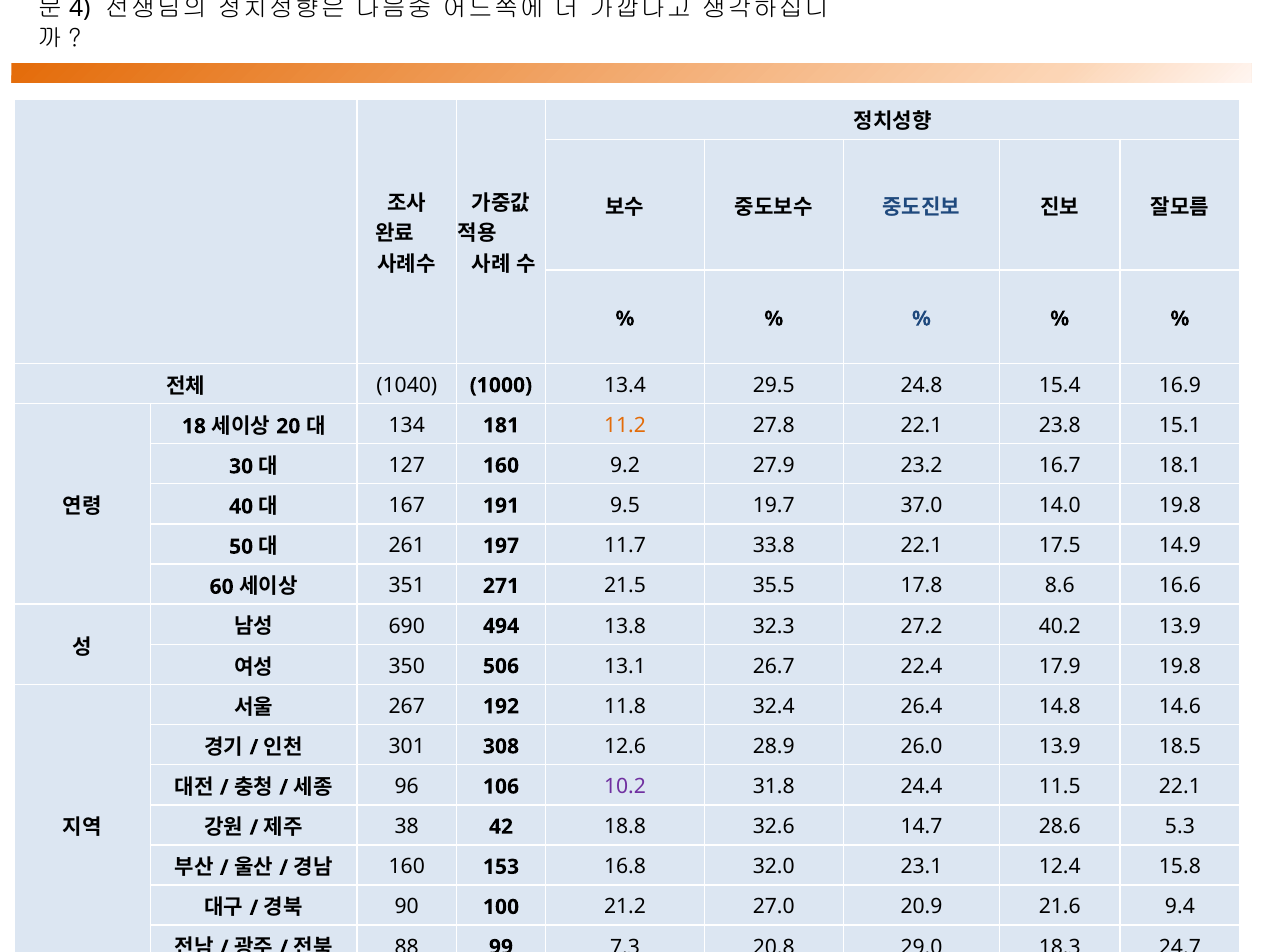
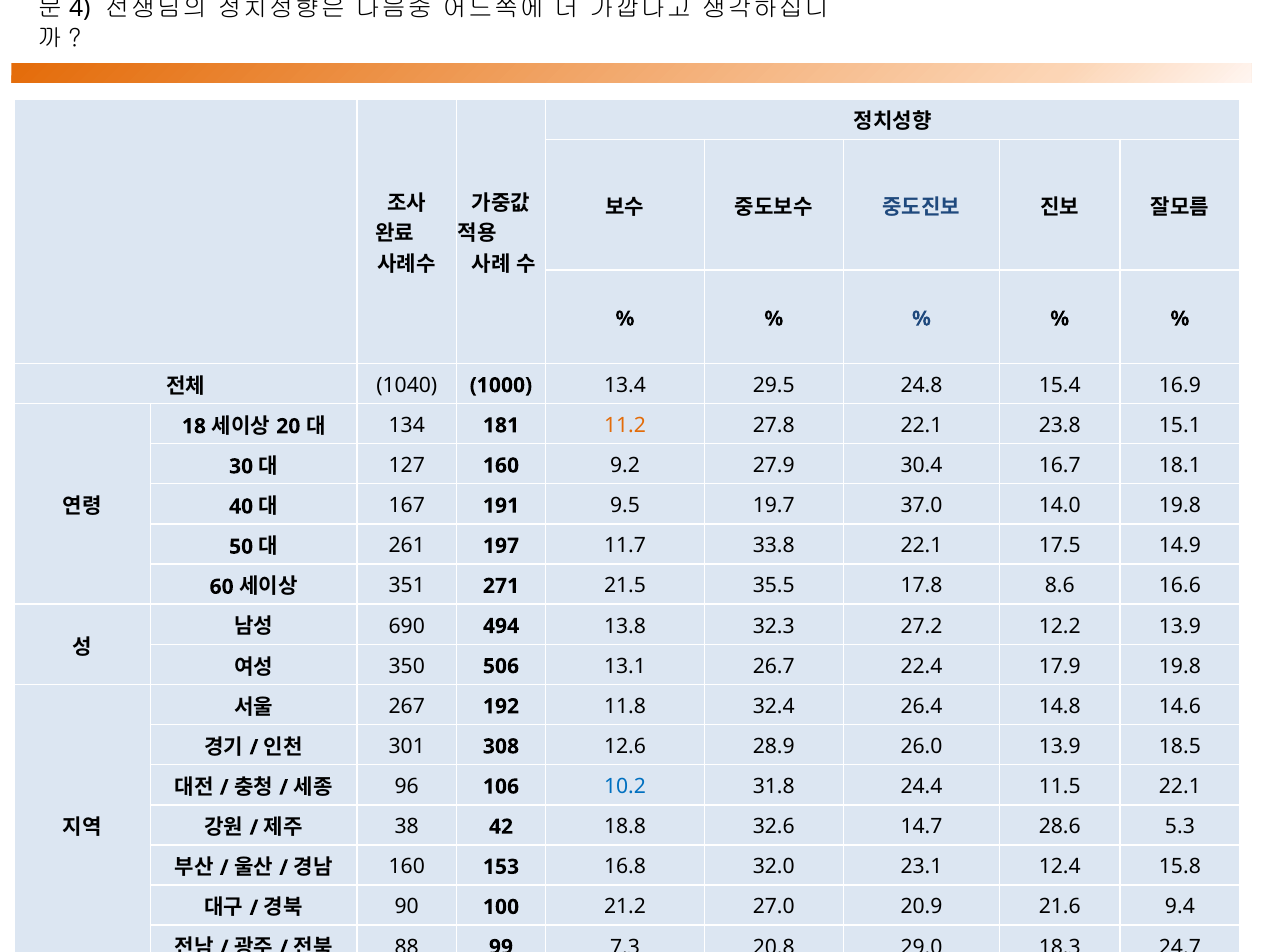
23.2: 23.2 -> 30.4
40.2: 40.2 -> 12.2
10.2 colour: purple -> blue
